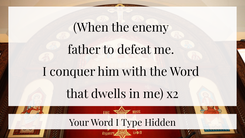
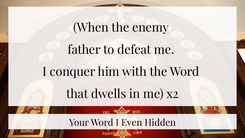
Type: Type -> Even
